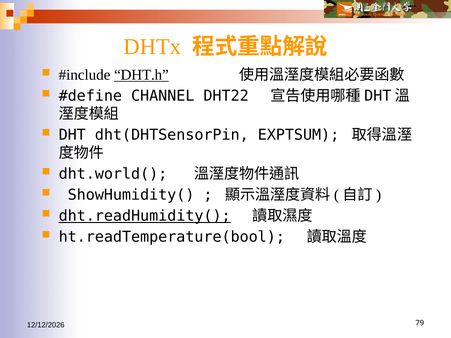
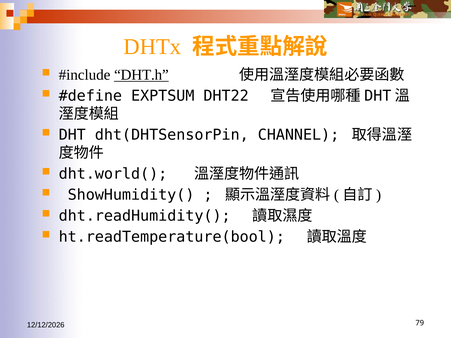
CHANNEL: CHANNEL -> EXPTSUM
EXPTSUM: EXPTSUM -> CHANNEL
dht.readHumidity( underline: present -> none
